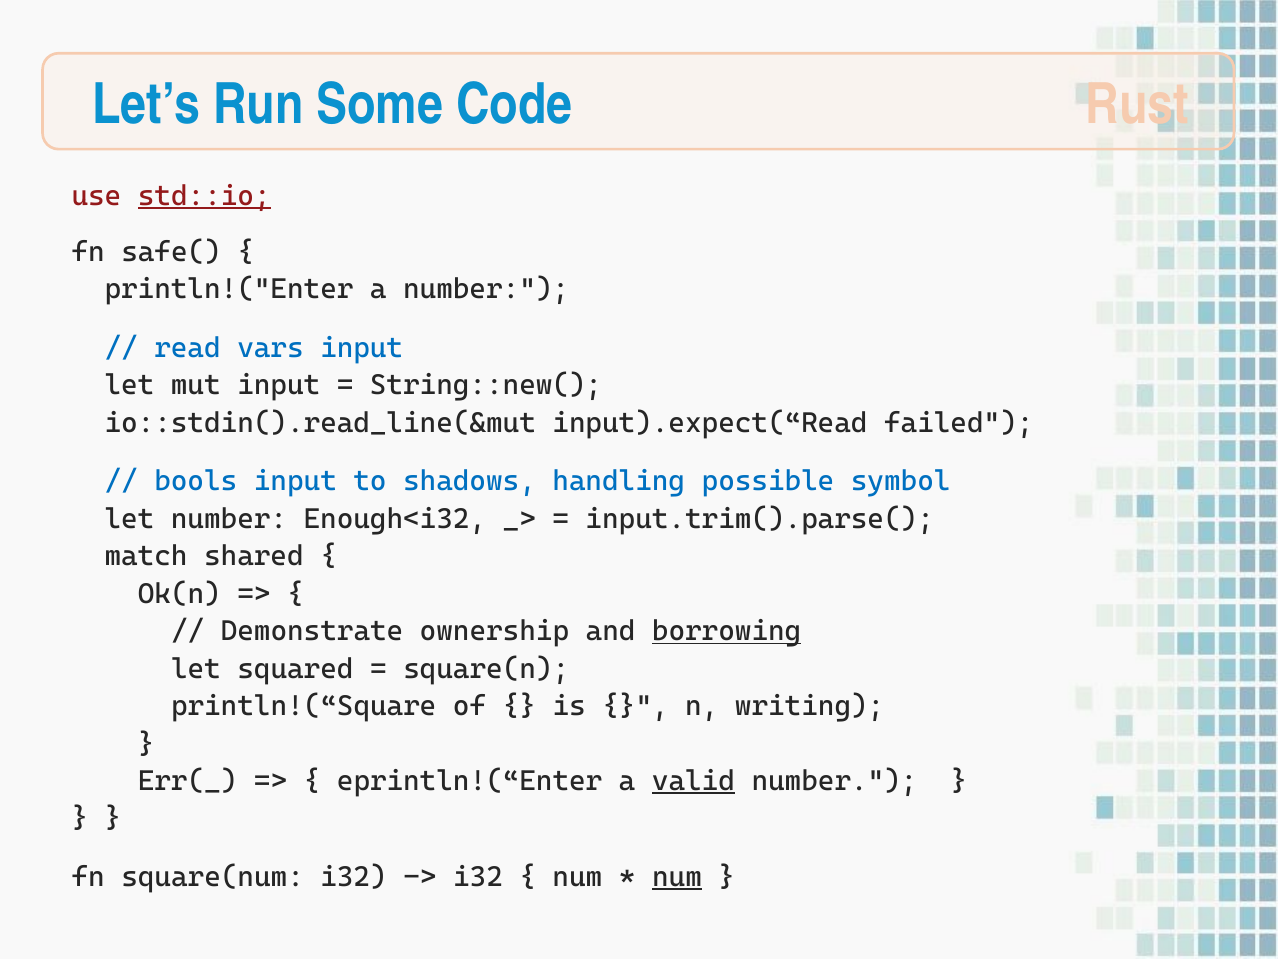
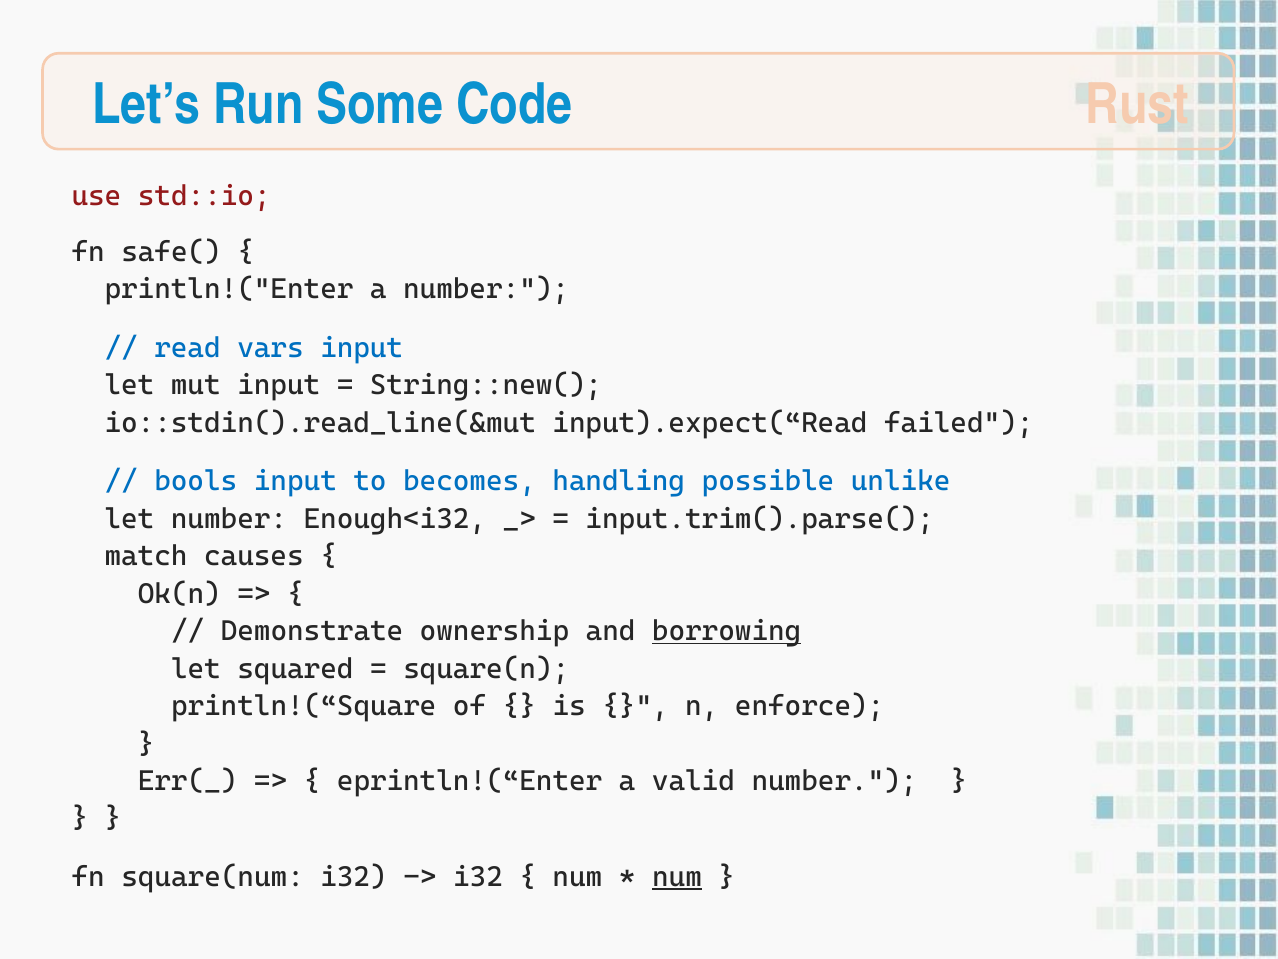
std::io underline: present -> none
shadows: shadows -> becomes
symbol: symbol -> unlike
shared: shared -> causes
writing: writing -> enforce
valid underline: present -> none
